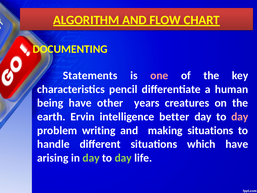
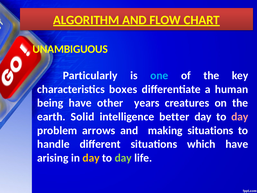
DOCUMENTING: DOCUMENTING -> UNAMBIGUOUS
Statements: Statements -> Particularly
one colour: pink -> light blue
pencil: pencil -> boxes
Ervin: Ervin -> Solid
writing: writing -> arrows
day at (91, 158) colour: light green -> yellow
